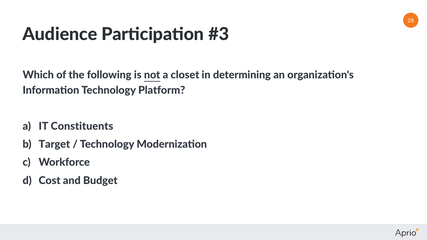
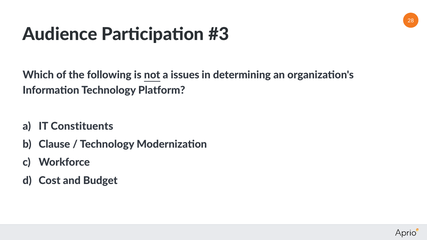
closet: closet -> issues
Target: Target -> Clause
